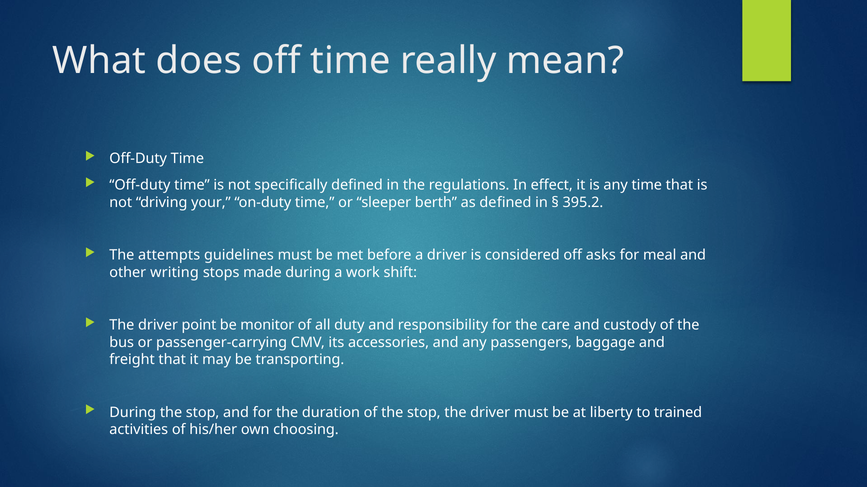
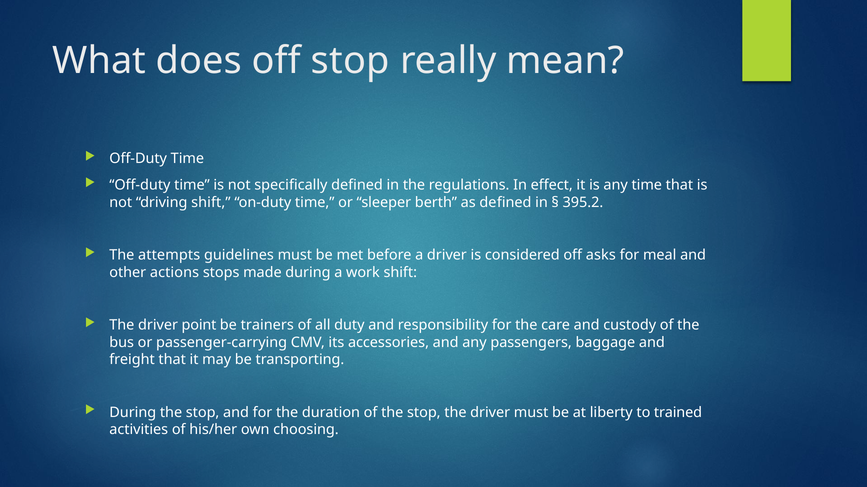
off time: time -> stop
driving your: your -> shift
writing: writing -> actions
monitor: monitor -> trainers
